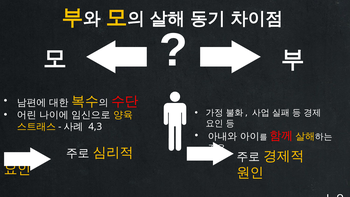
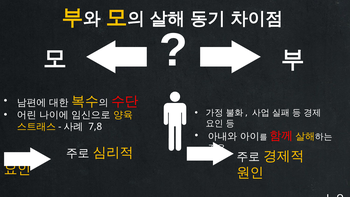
4,3: 4,3 -> 7,8
